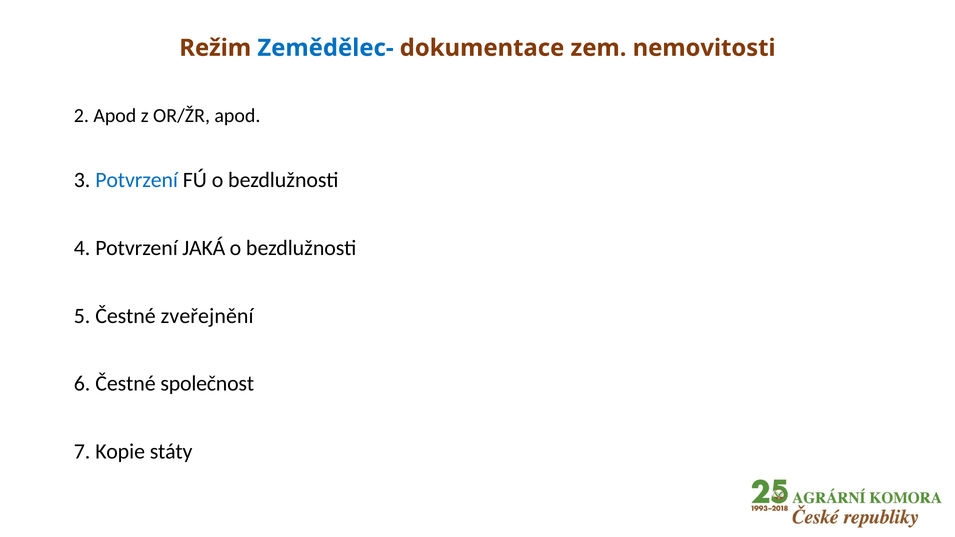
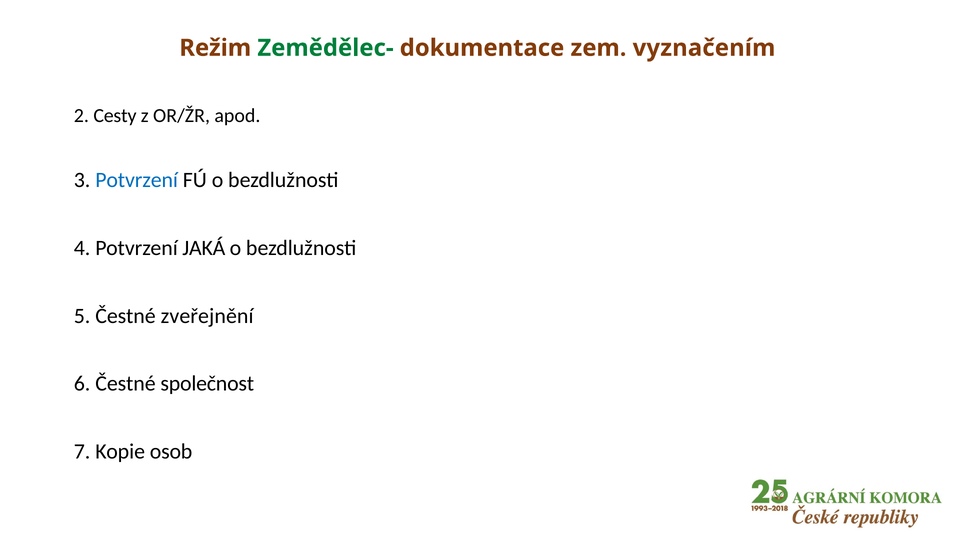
Zemědělec- colour: blue -> green
nemovitosti: nemovitosti -> vyznačením
2 Apod: Apod -> Cesty
státy: státy -> osob
